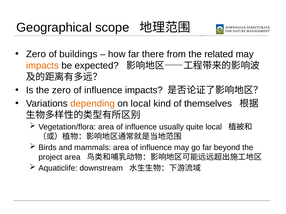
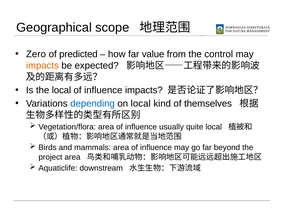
buildings: buildings -> predicted
there: there -> value
related: related -> control
the zero: zero -> local
depending colour: orange -> blue
